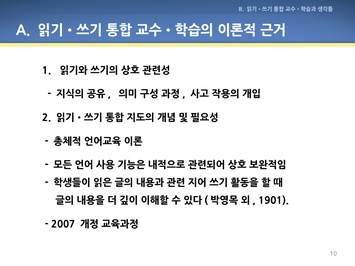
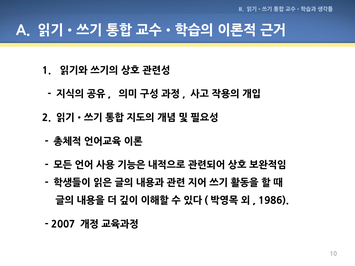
1901: 1901 -> 1986
